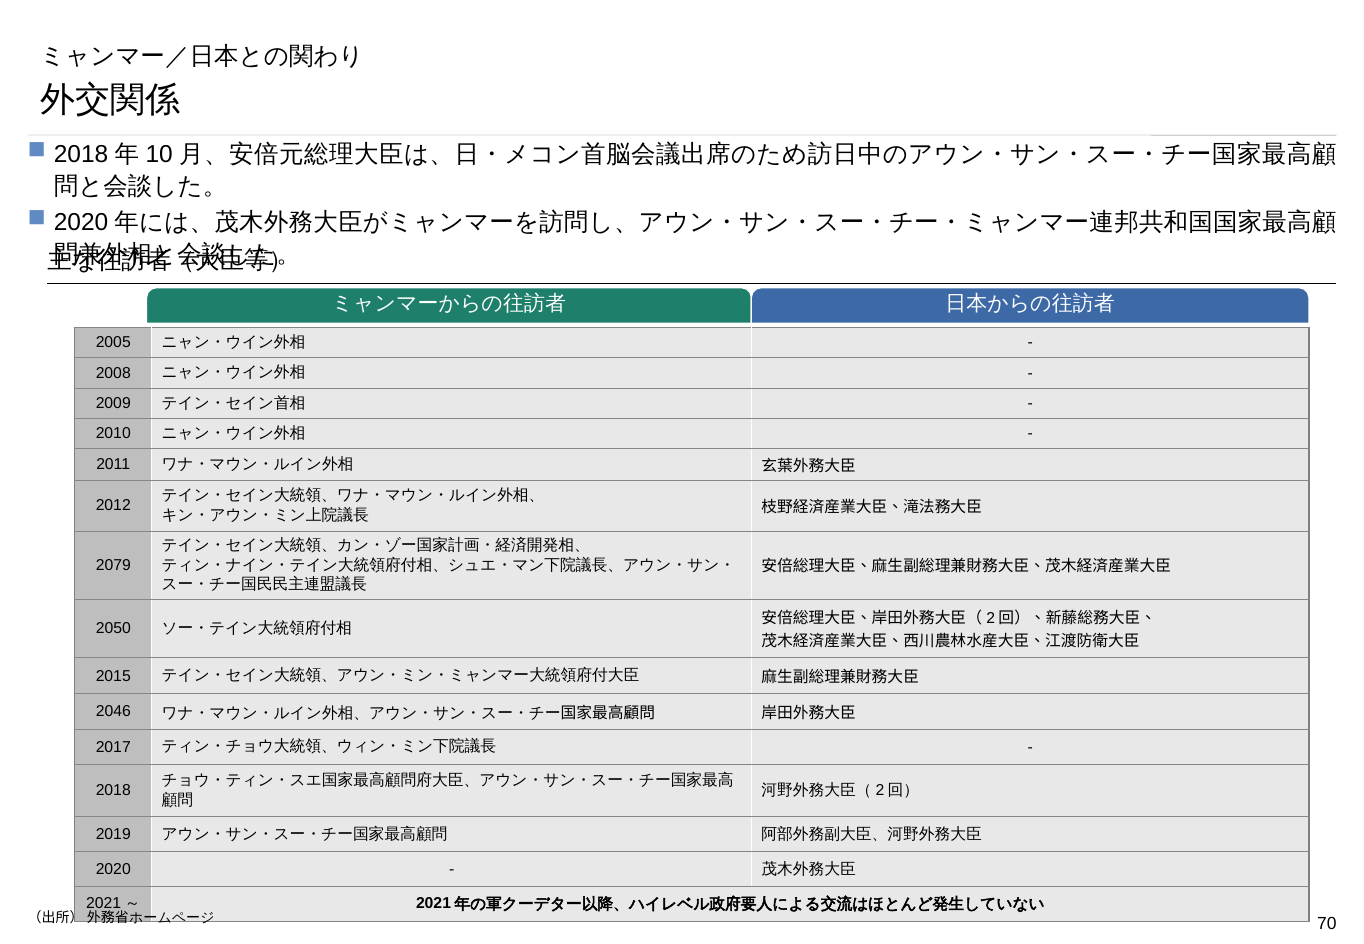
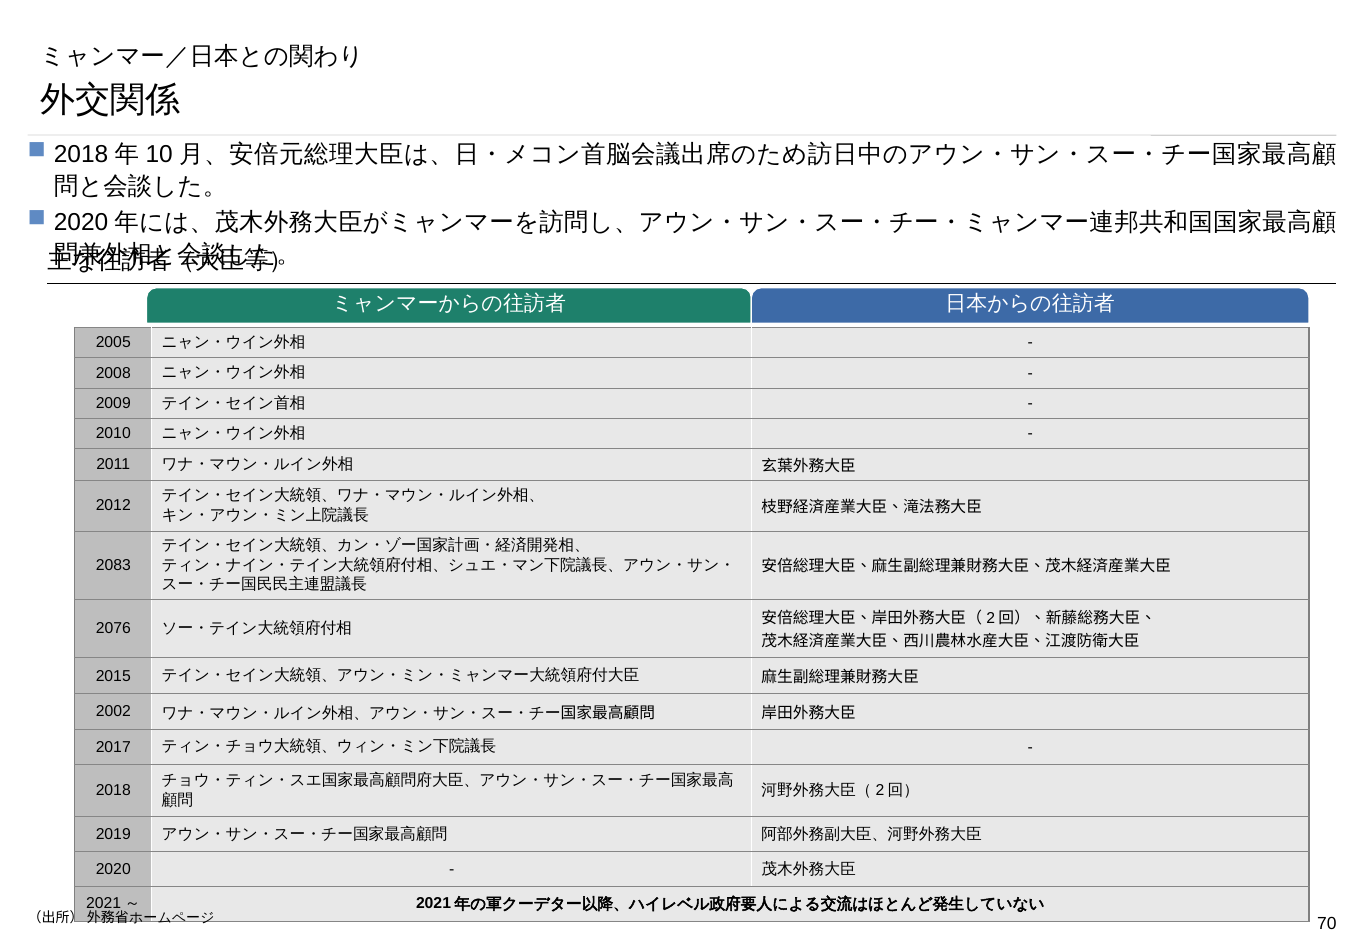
2079: 2079 -> 2083
2050: 2050 -> 2076
2046: 2046 -> 2002
